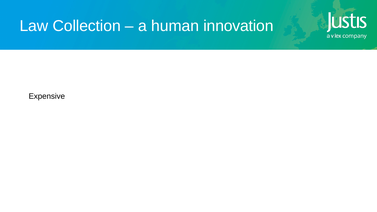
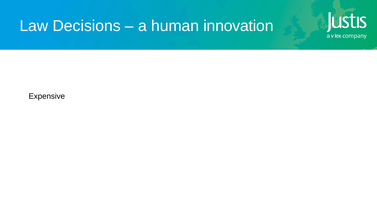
Collection: Collection -> Decisions
